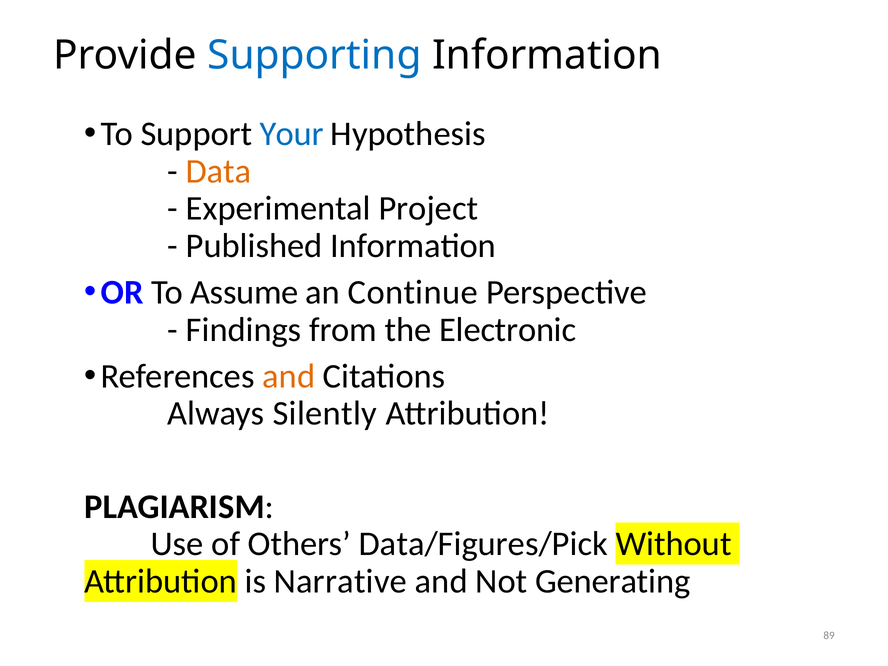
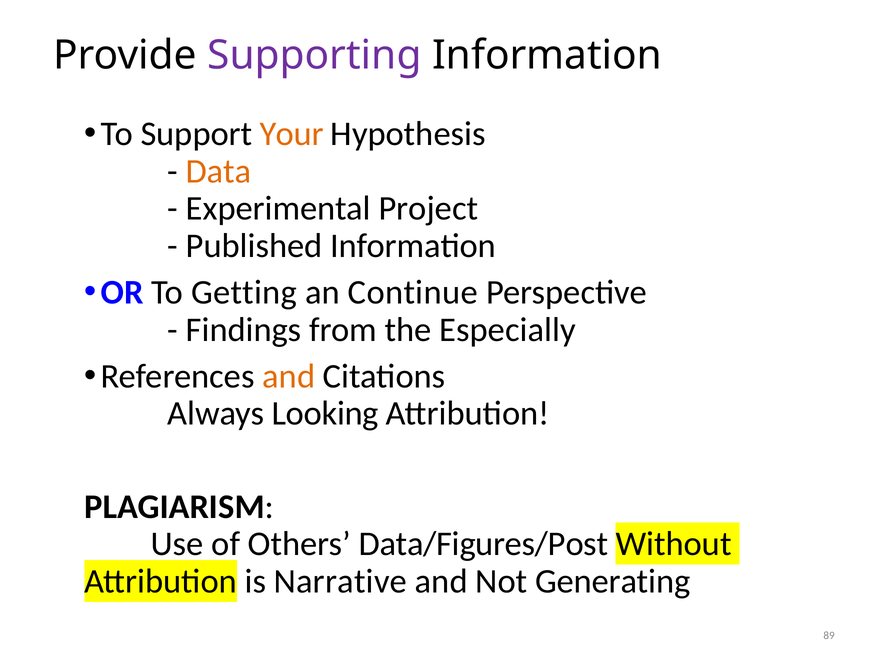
Supporting colour: blue -> purple
Your colour: blue -> orange
Assume: Assume -> Getting
Electronic: Electronic -> Especially
Silently: Silently -> Looking
Data/Figures/Pick: Data/Figures/Pick -> Data/Figures/Post
